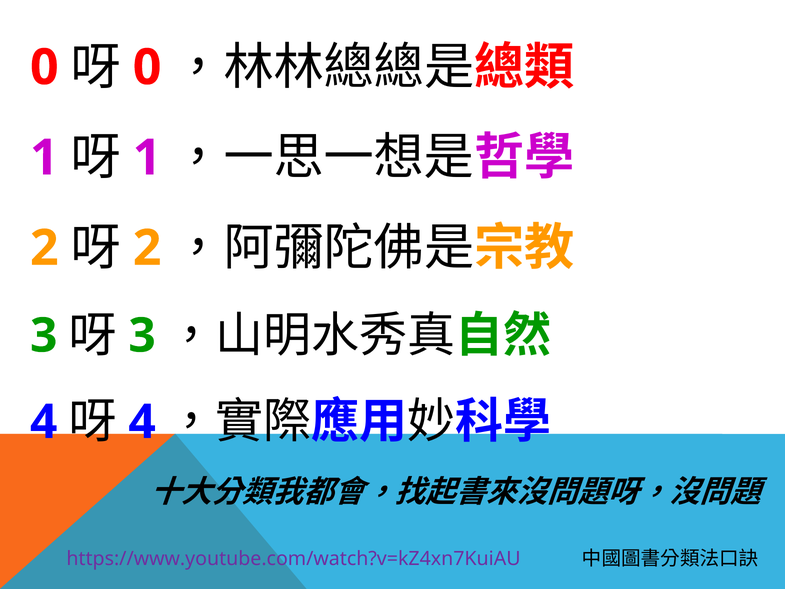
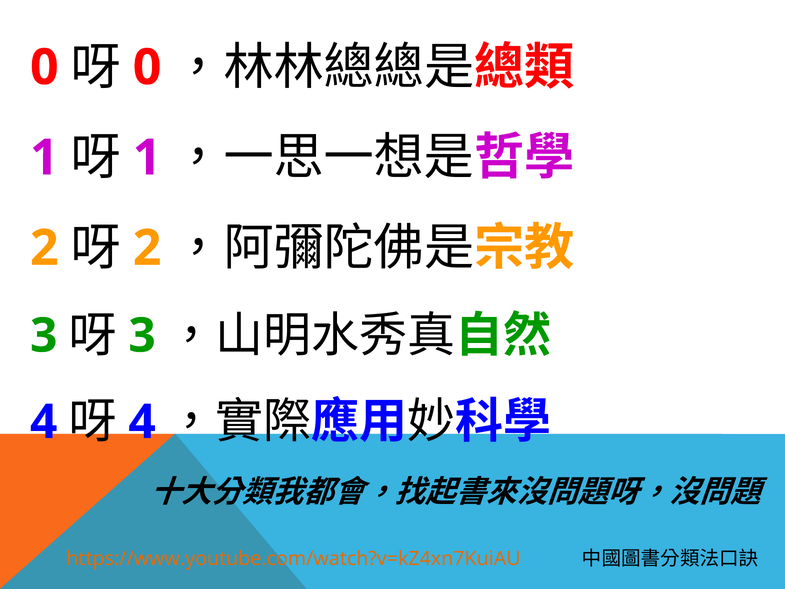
https://www.youtube.com/watch?v=kZ4xn7KuiAU colour: purple -> orange
